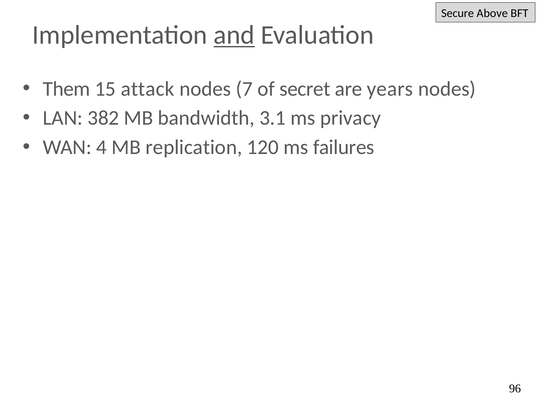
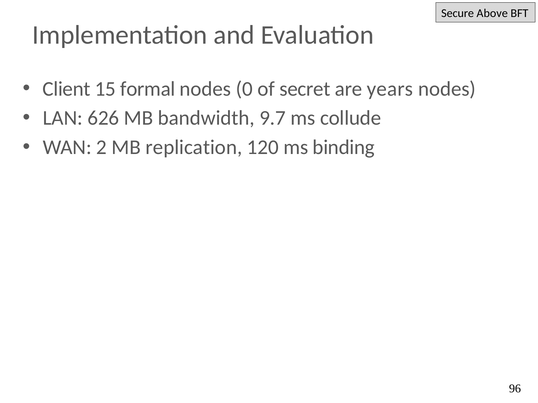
and underline: present -> none
Them: Them -> Client
attack: attack -> formal
7: 7 -> 0
382: 382 -> 626
3.1: 3.1 -> 9.7
privacy: privacy -> collude
4: 4 -> 2
failures: failures -> binding
